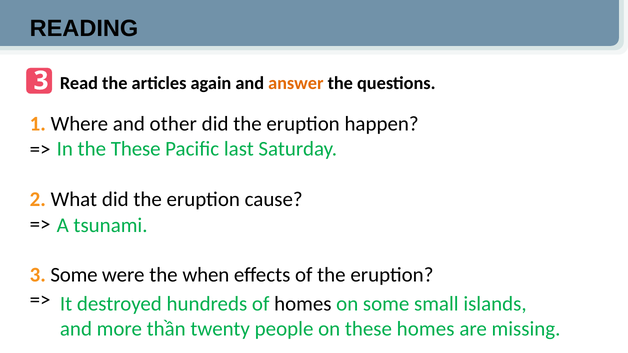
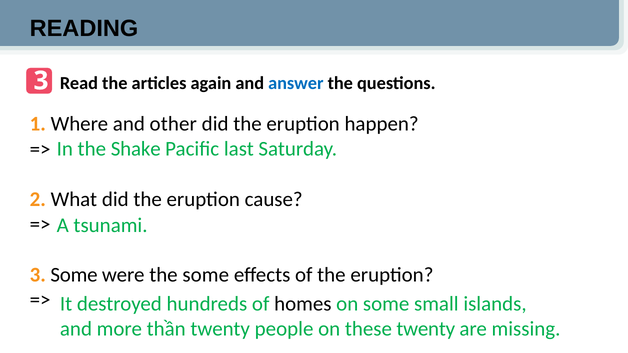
answer colour: orange -> blue
the These: These -> Shake
the when: when -> some
these homes: homes -> twenty
